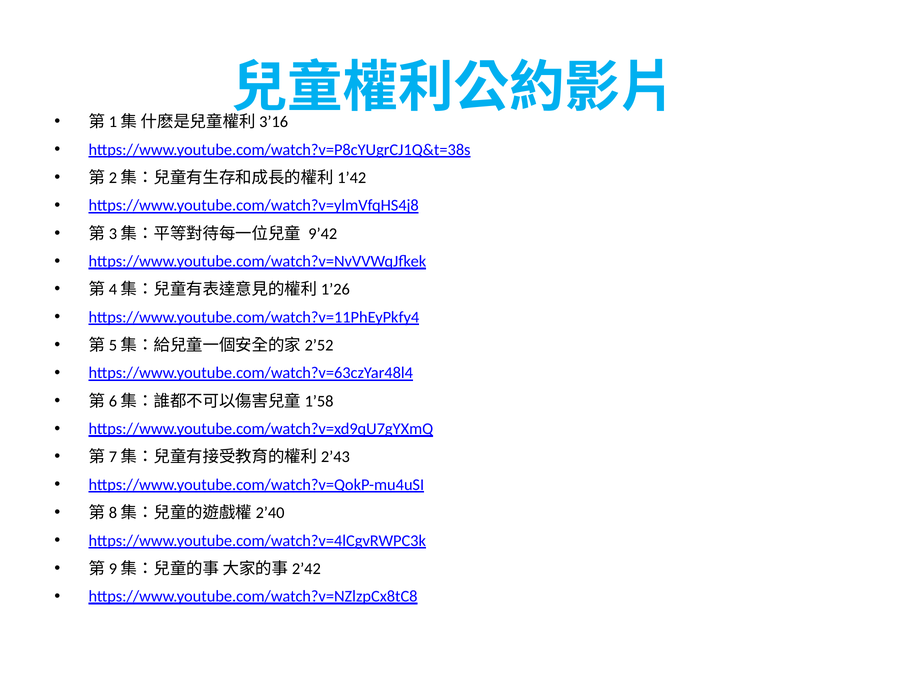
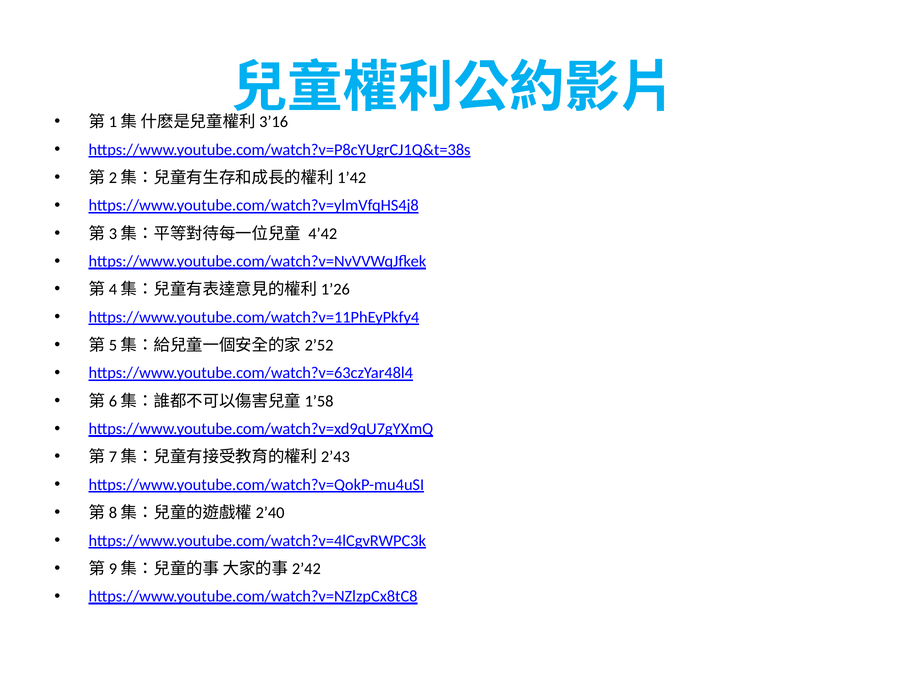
9’42: 9’42 -> 4’42
